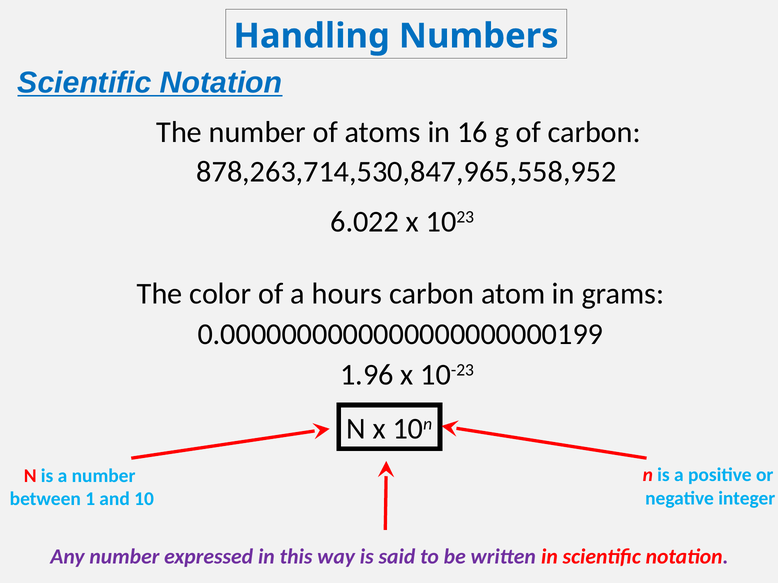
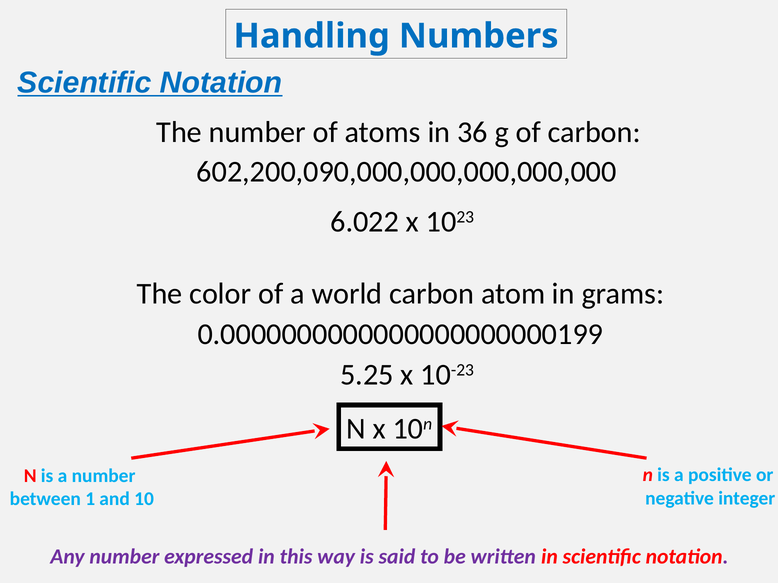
16: 16 -> 36
878,263,714,530,847,965,558,952: 878,263,714,530,847,965,558,952 -> 602,200,090,000,000,000,000,000
hours: hours -> world
1.96: 1.96 -> 5.25
